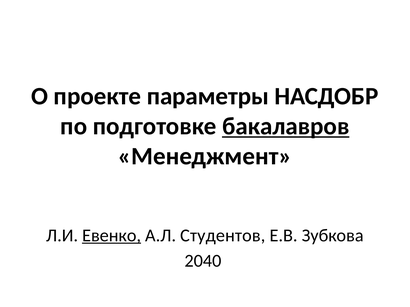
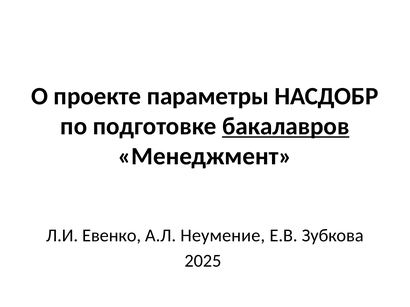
Евенко underline: present -> none
Студентов: Студентов -> Неумение
2040: 2040 -> 2025
